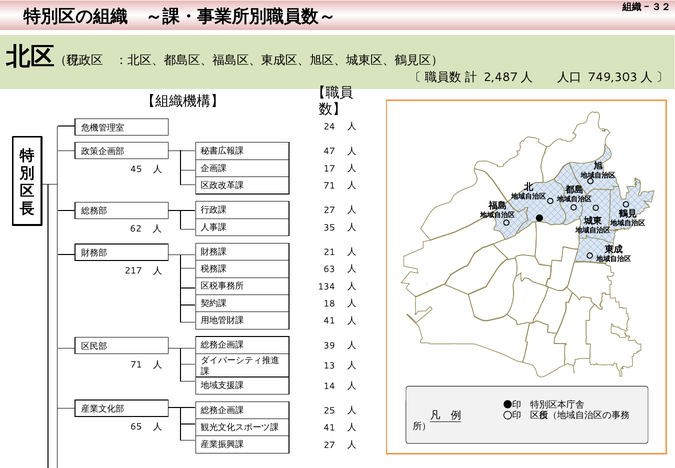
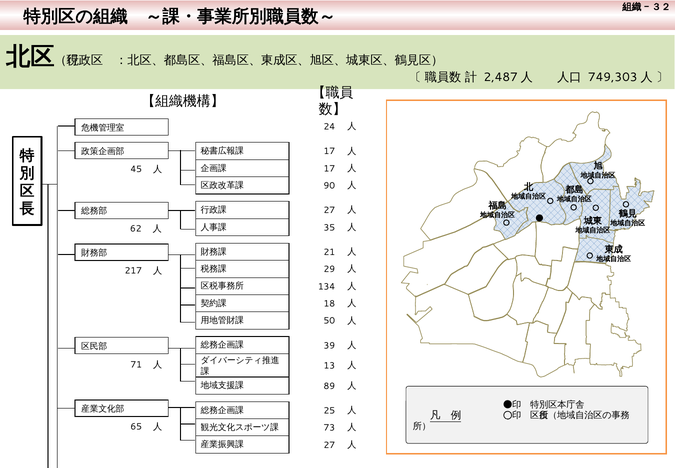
47 at (329, 151): 47 -> 17
71 at (329, 186): 71 -> 90
63: 63 -> 29
41 at (329, 321): 41 -> 50
14: 14 -> 89
41 at (329, 427): 41 -> 73
